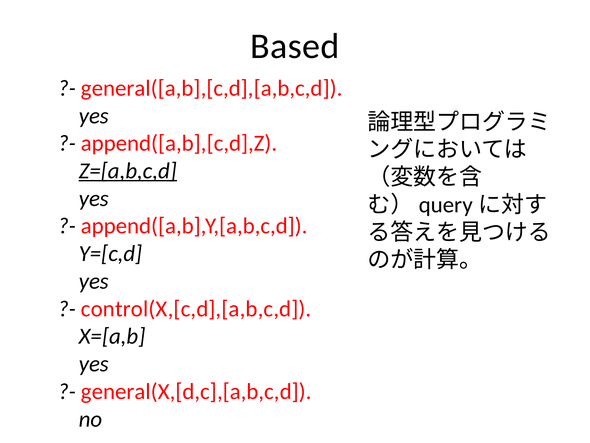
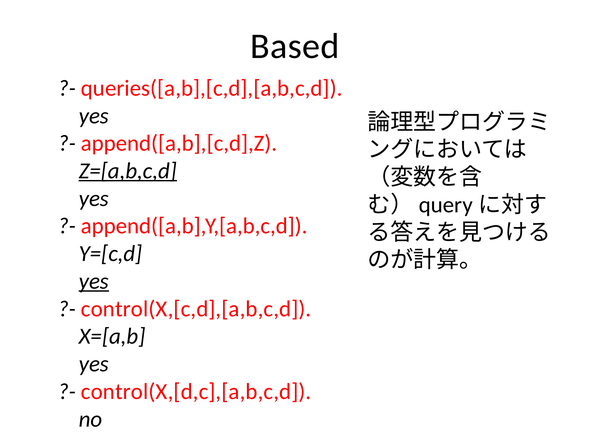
general([a,b],[c,d],[a,b,c,d: general([a,b],[c,d],[a,b,c,d -> queries([a,b],[c,d],[a,b,c,d
yes at (94, 281) underline: none -> present
general(X,[d,c],[a,b,c,d: general(X,[d,c],[a,b,c,d -> control(X,[d,c],[a,b,c,d
